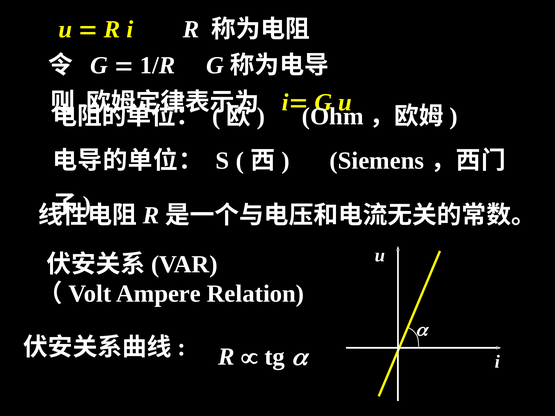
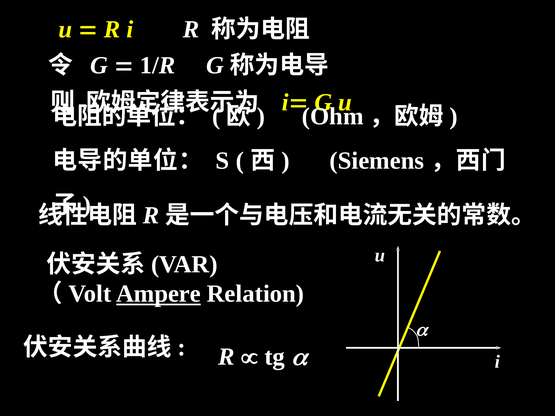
Ampere underline: none -> present
